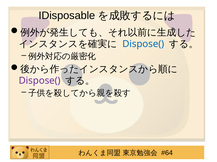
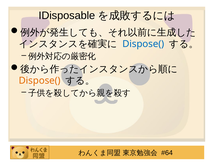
Dispose( at (40, 81) colour: purple -> orange
